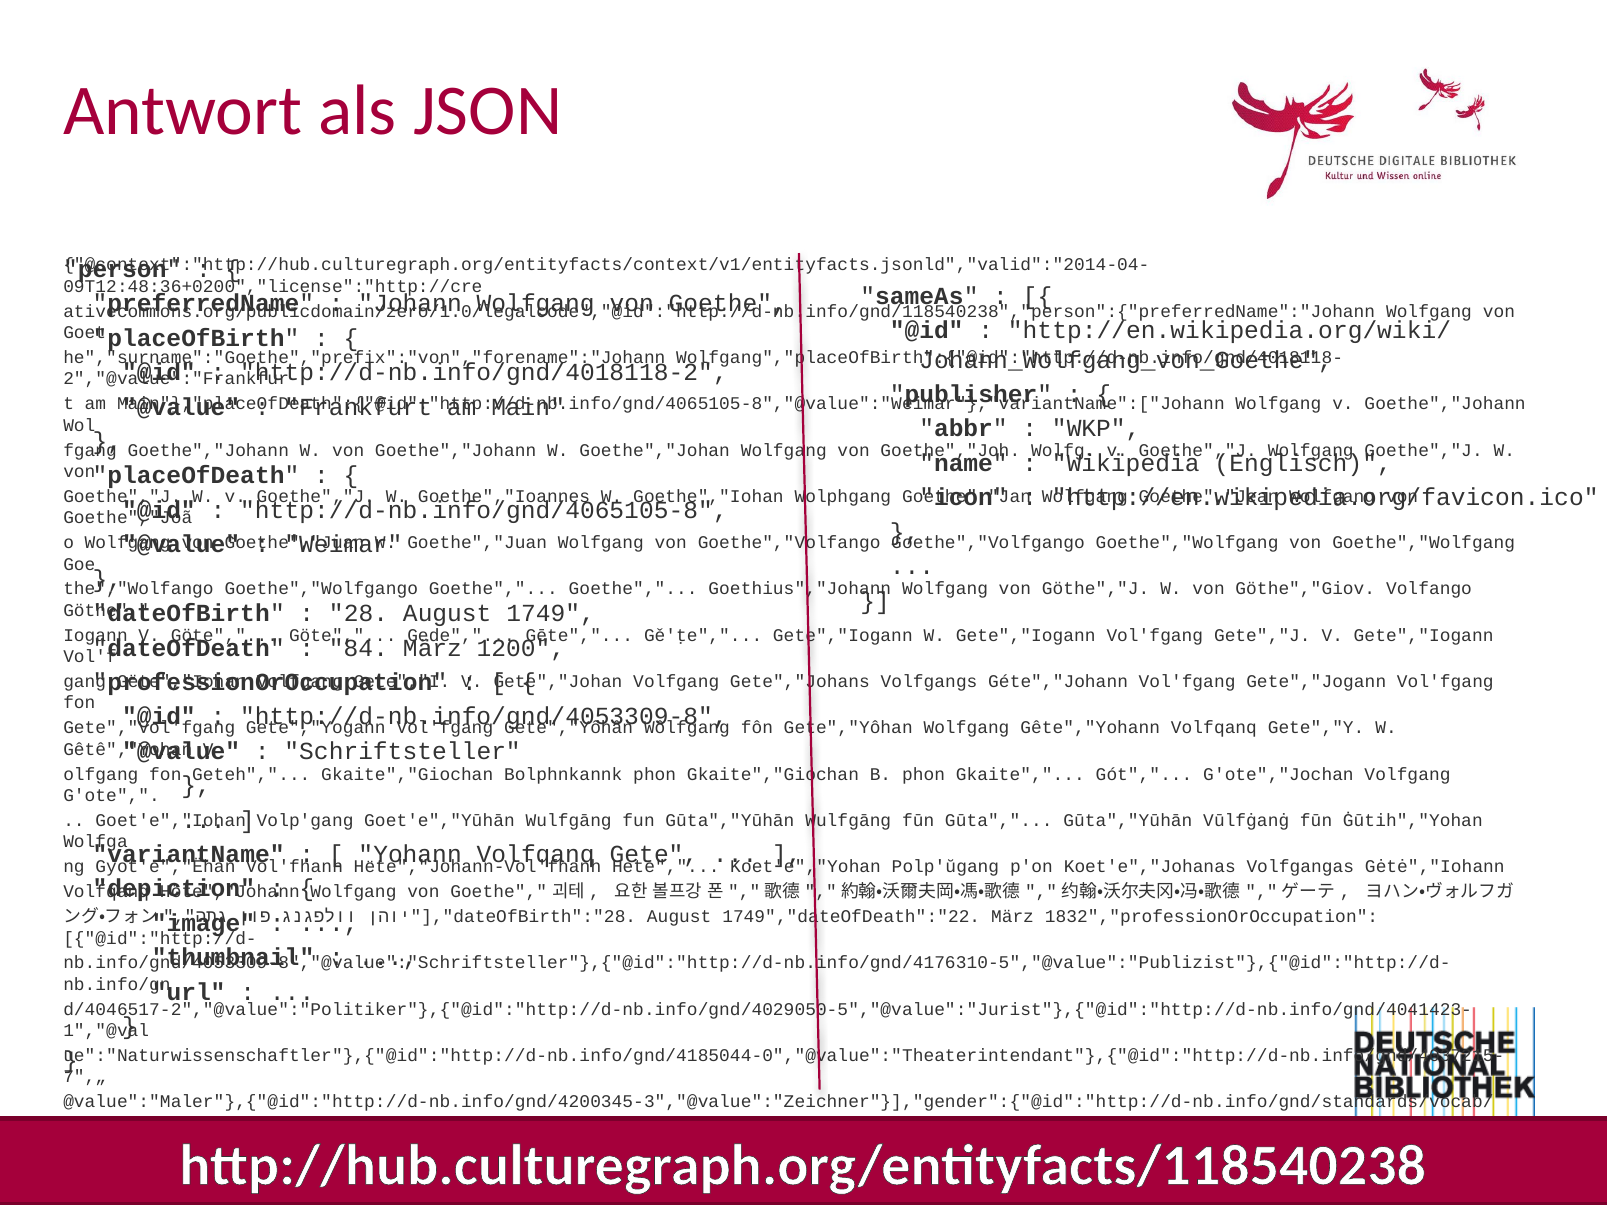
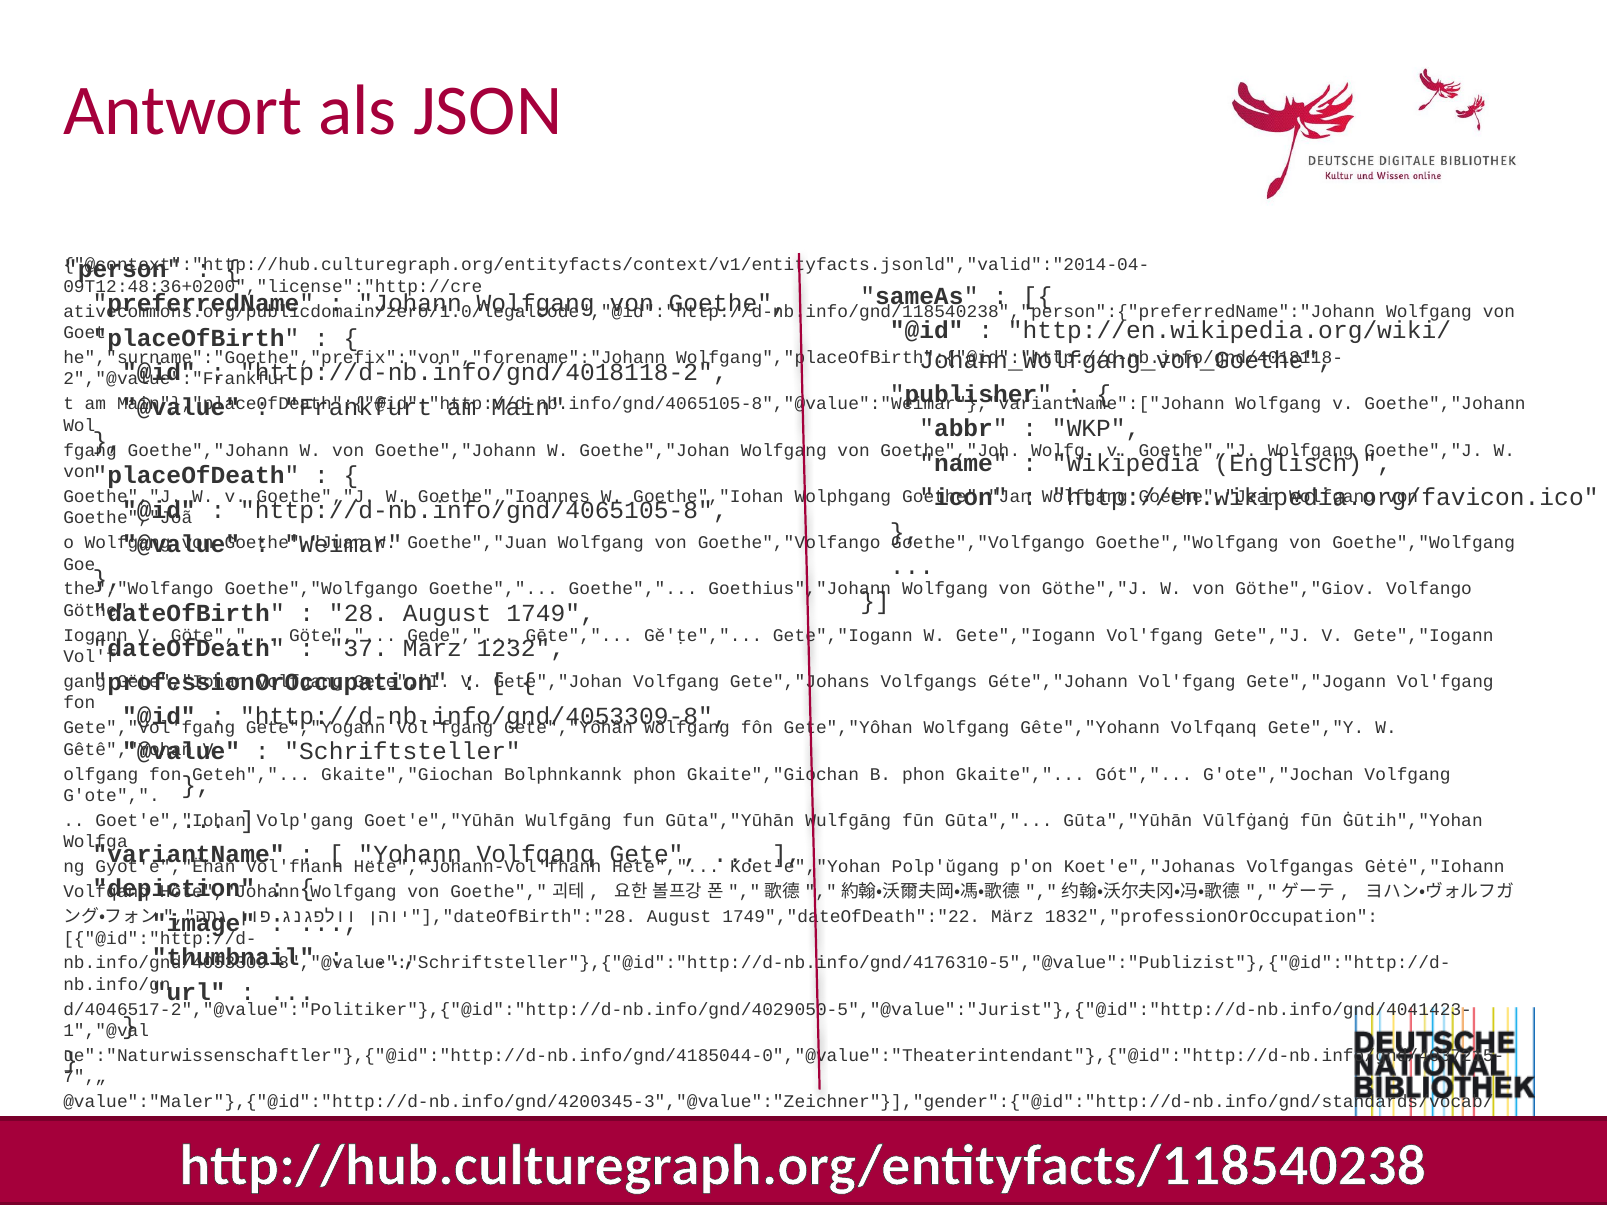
84: 84 -> 37
1200: 1200 -> 1232
